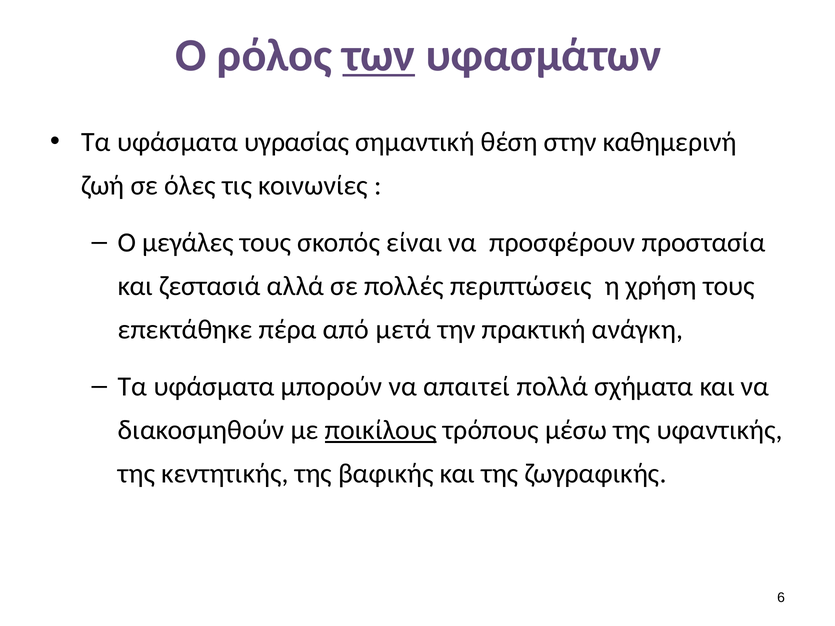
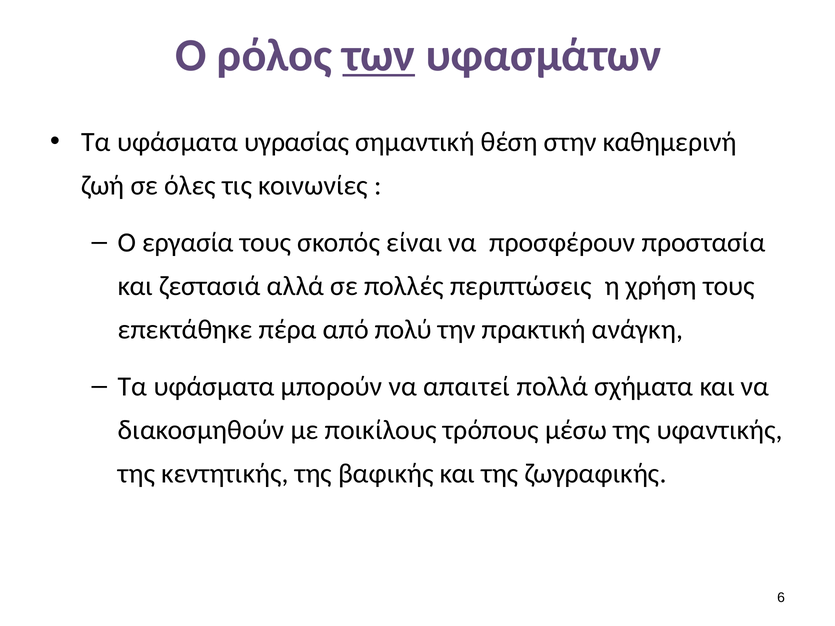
μεγάλες: μεγάλες -> εργασία
μετά: μετά -> πολύ
ποικίλους underline: present -> none
